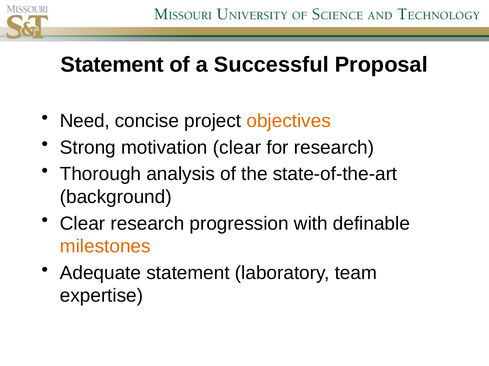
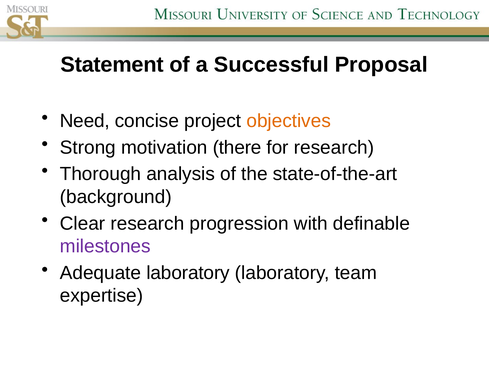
motivation clear: clear -> there
milestones colour: orange -> purple
Adequate statement: statement -> laboratory
